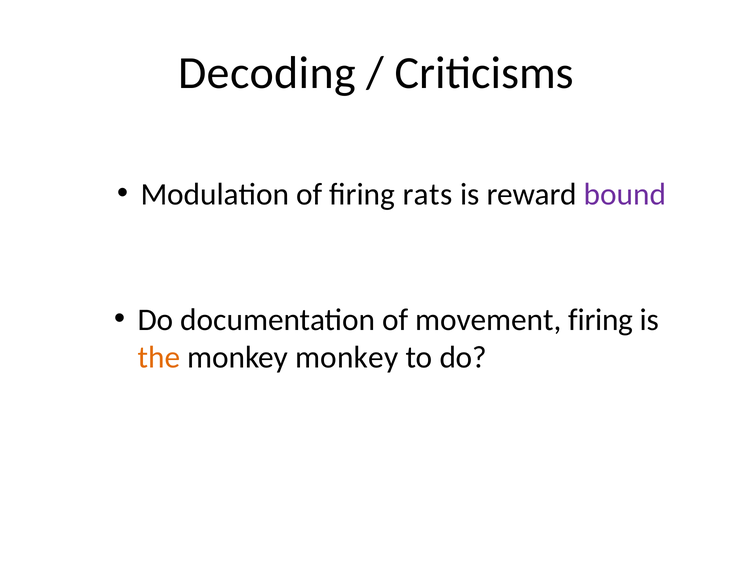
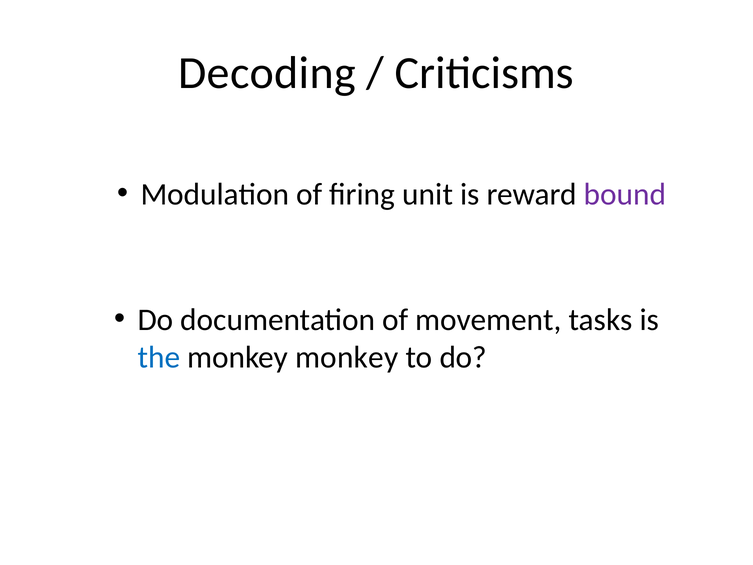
rats: rats -> unit
movement firing: firing -> tasks
the colour: orange -> blue
